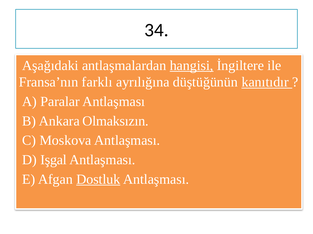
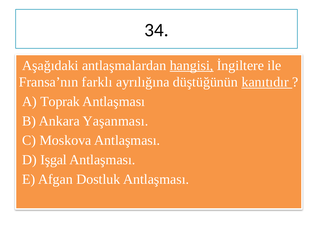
Paralar: Paralar -> Toprak
Olmaksızın: Olmaksızın -> Yaşanması
Dostluk underline: present -> none
